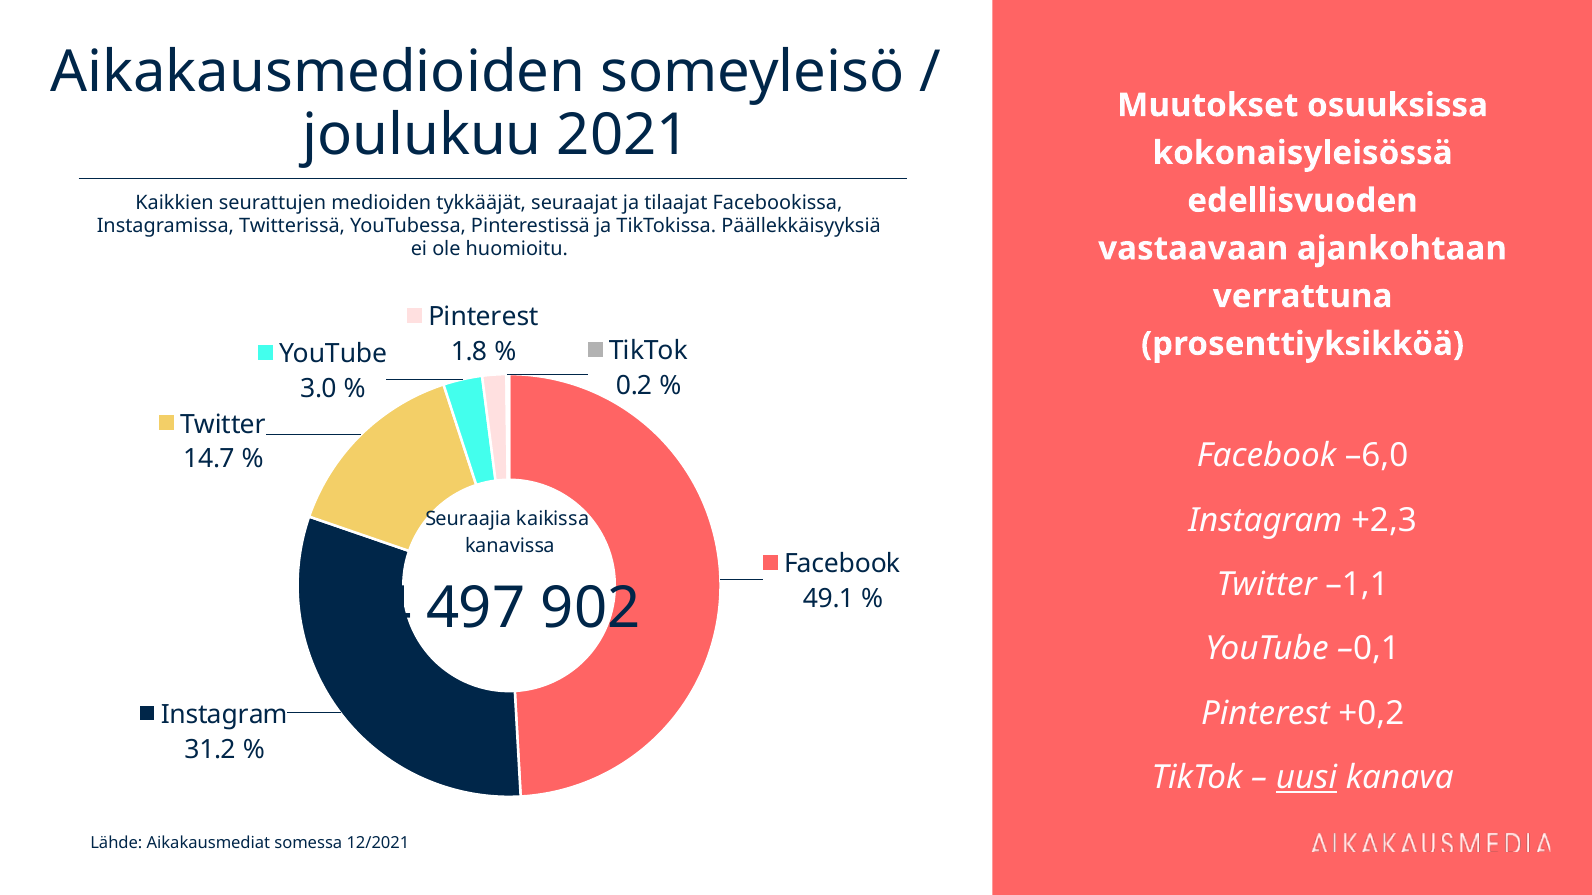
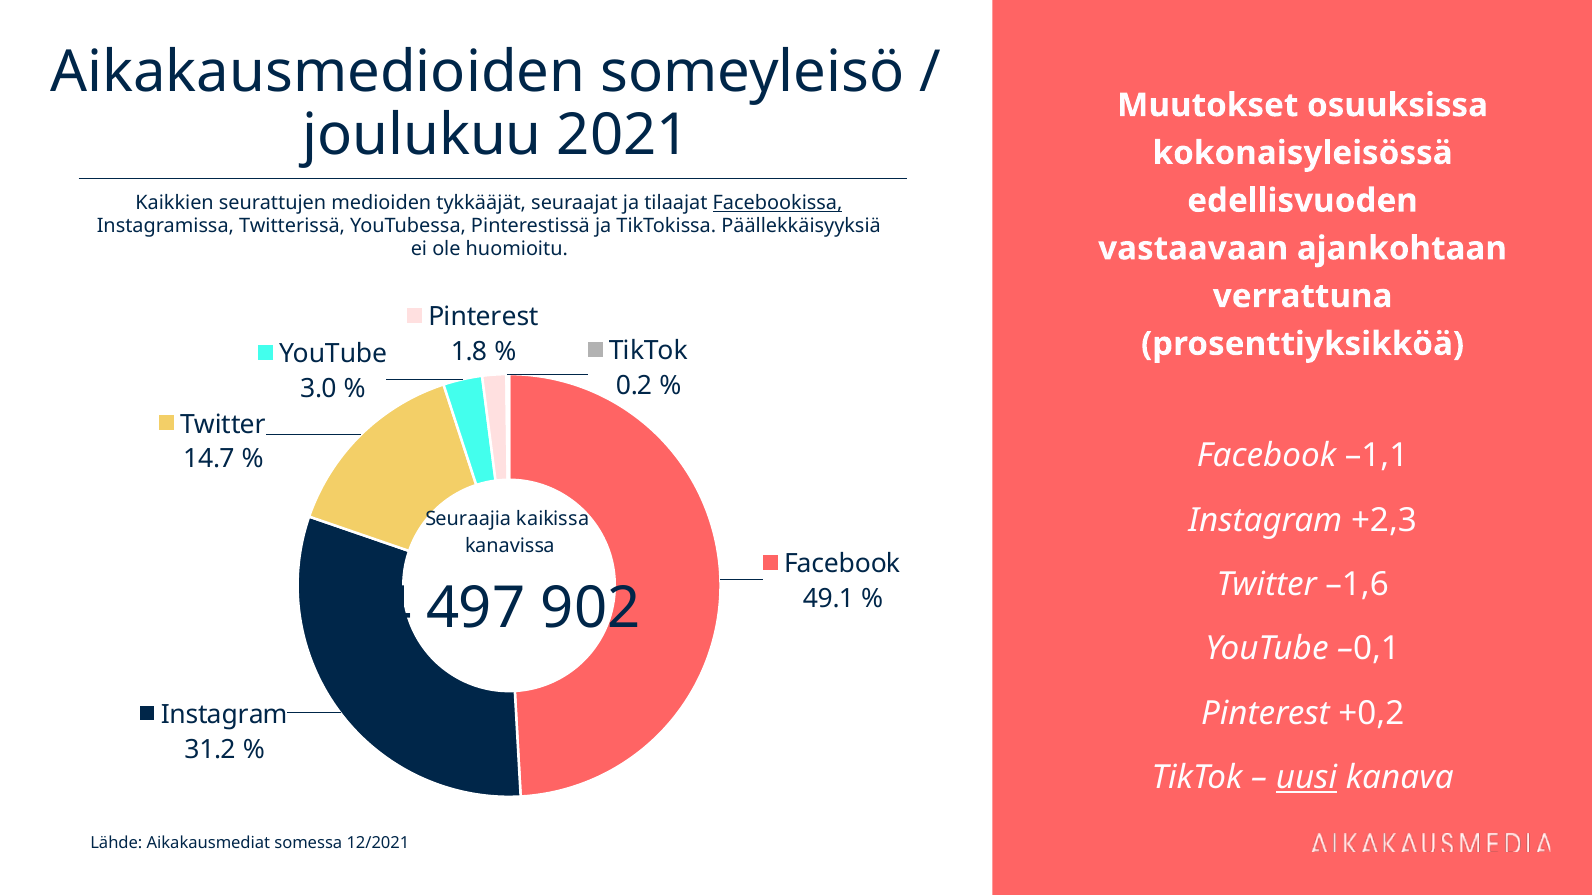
Facebookissa underline: none -> present
–6,0: –6,0 -> –1,1
–1,1: –1,1 -> –1,6
